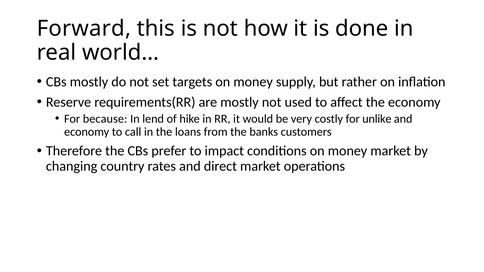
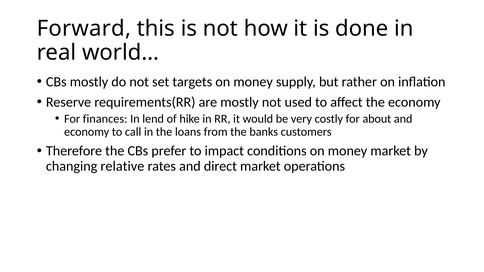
because: because -> finances
unlike: unlike -> about
country: country -> relative
